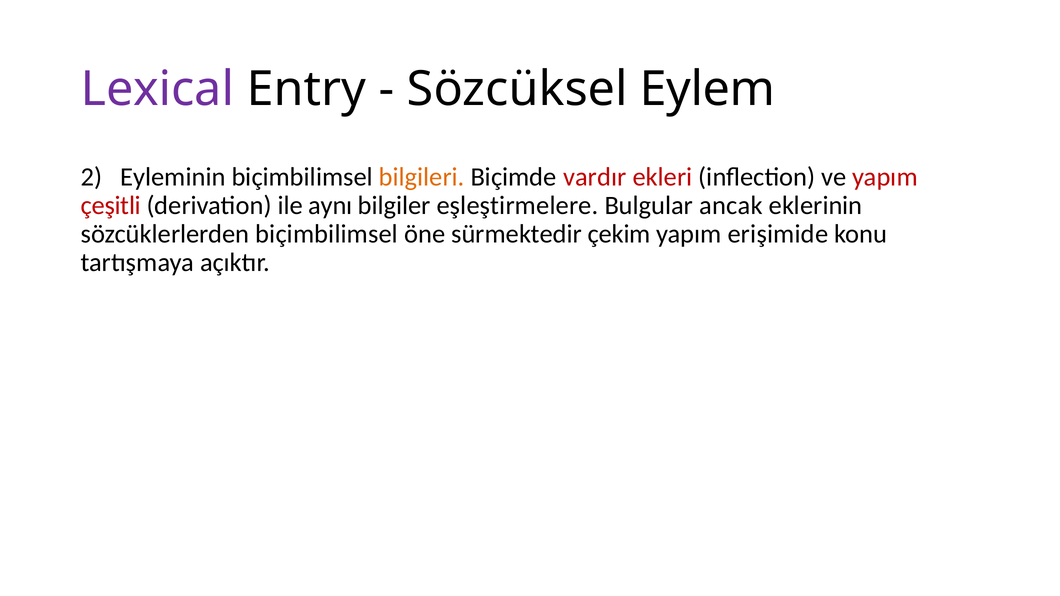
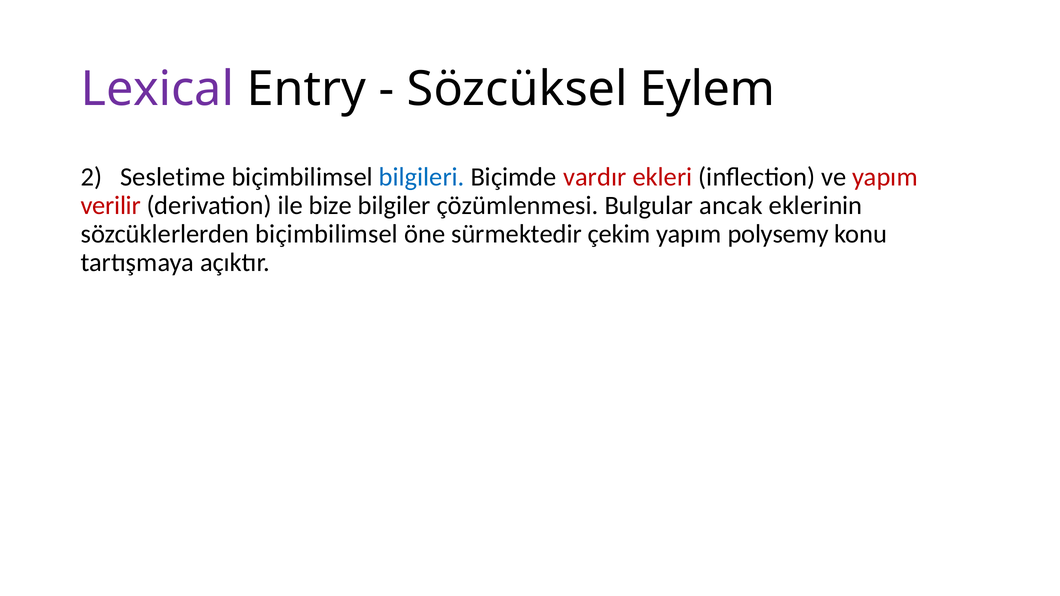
Eyleminin: Eyleminin -> Sesletime
bilgileri colour: orange -> blue
çeşitli: çeşitli -> verilir
aynı: aynı -> bize
eşleştirmelere: eşleştirmelere -> çözümlenmesi
erişimide: erişimide -> polysemy
